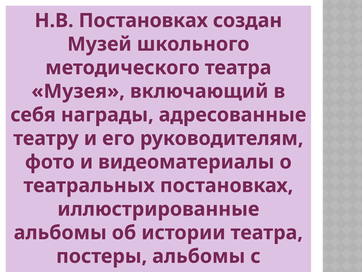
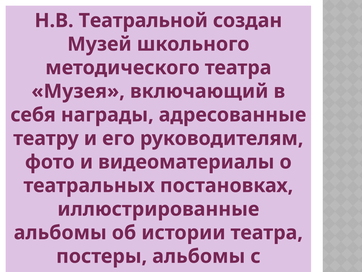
Н.В Постановках: Постановках -> Театральной
